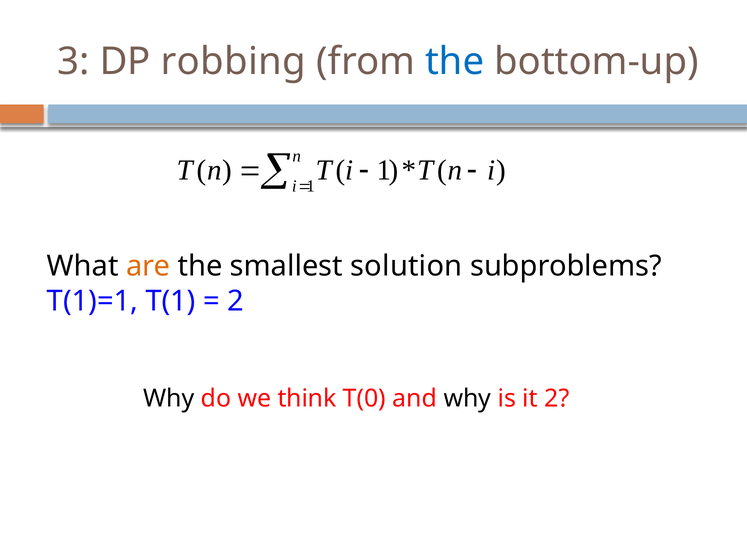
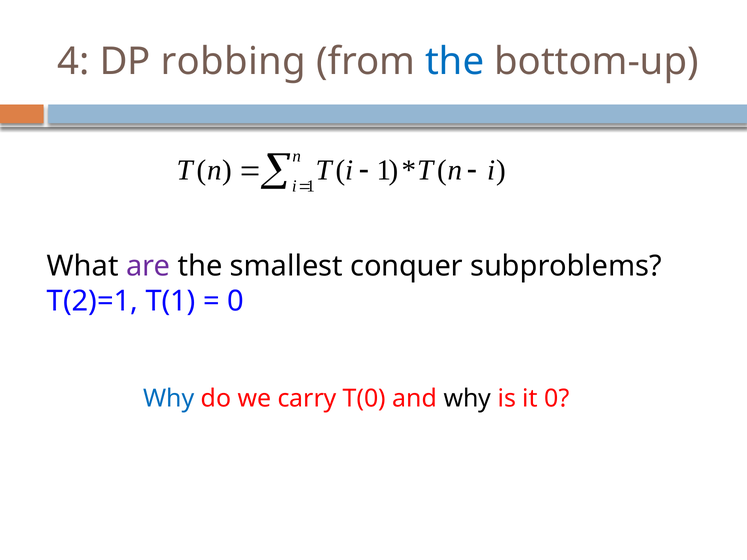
3: 3 -> 4
are colour: orange -> purple
solution: solution -> conquer
T(1)=1: T(1)=1 -> T(2)=1
2 at (236, 301): 2 -> 0
Why at (169, 399) colour: black -> blue
think: think -> carry
it 2: 2 -> 0
